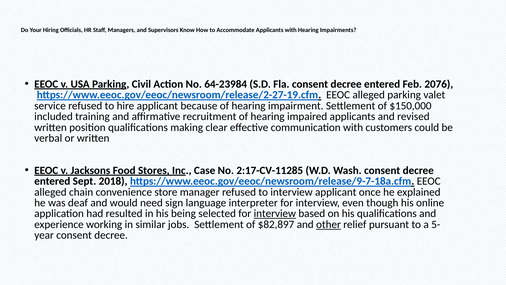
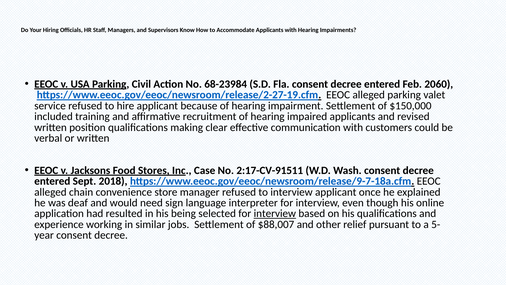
64-23984: 64-23984 -> 68-23984
2076: 2076 -> 2060
2:17-CV-11285: 2:17-CV-11285 -> 2:17-CV-91511
$82,897: $82,897 -> $88,007
other underline: present -> none
